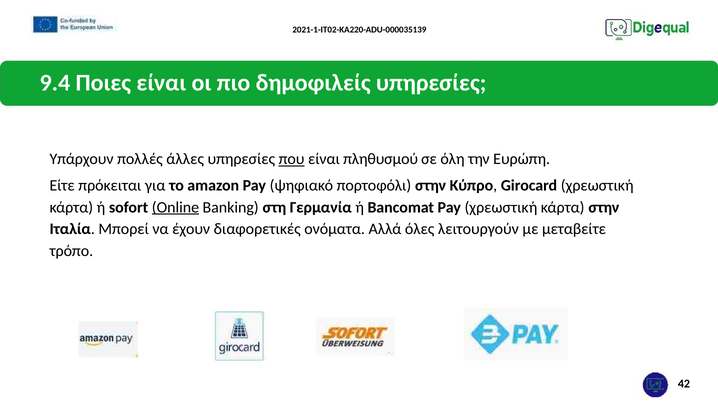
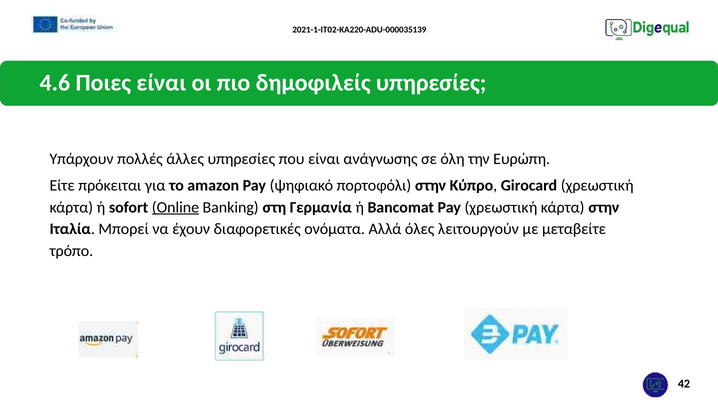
9.4: 9.4 -> 4.6
που underline: present -> none
πληθυσμού: πληθυσμού -> ανάγνωσης
